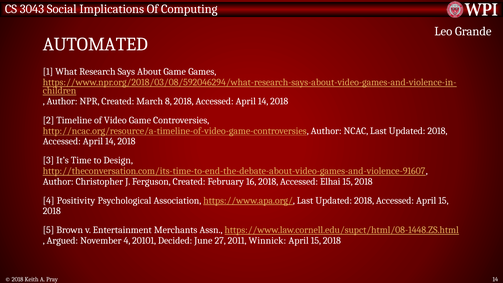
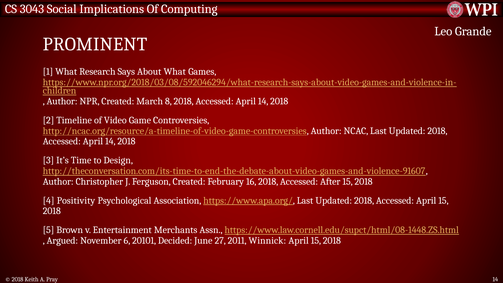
AUTOMATED: AUTOMATED -> PROMINENT
About Game: Game -> What
Elhai: Elhai -> After
November 4: 4 -> 6
